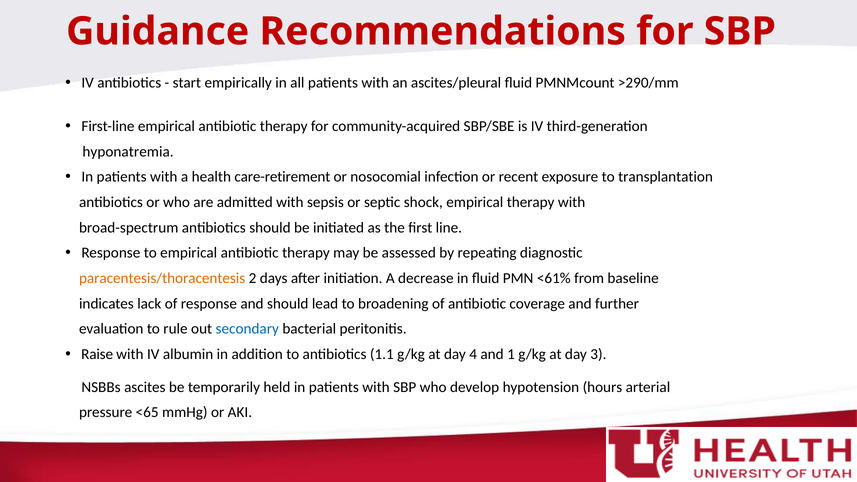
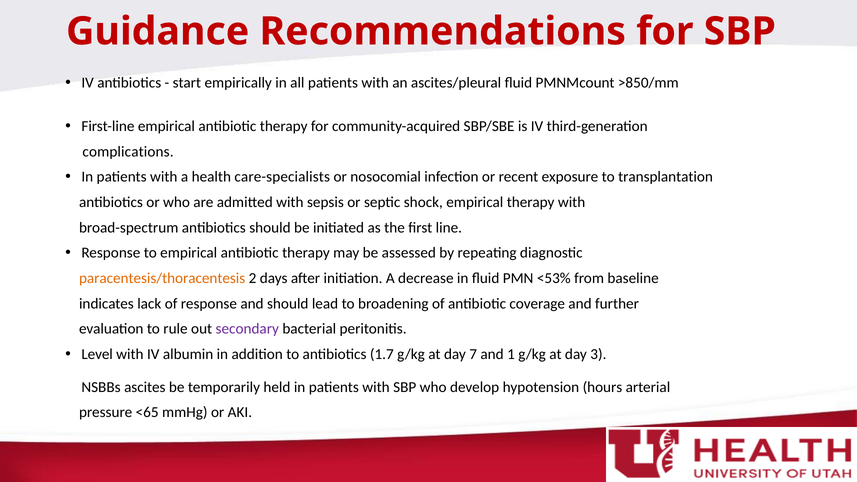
>290/mm: >290/mm -> >850/mm
hyponatremia: hyponatremia -> complications
care-retirement: care-retirement -> care-specialists
<61%: <61% -> <53%
secondary colour: blue -> purple
Raise: Raise -> Level
1.1: 1.1 -> 1.7
4: 4 -> 7
